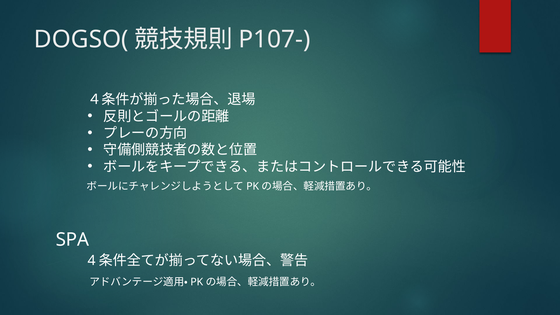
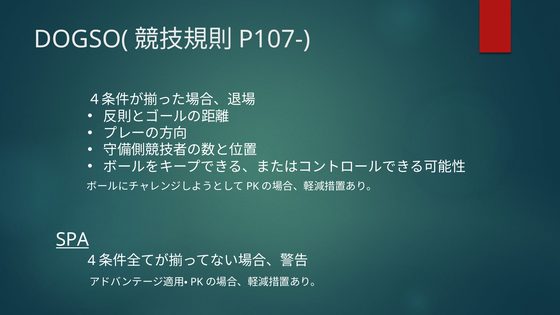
SPA underline: none -> present
